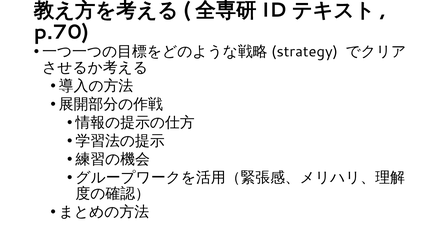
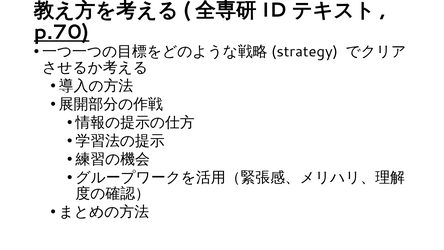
p.70 underline: none -> present
